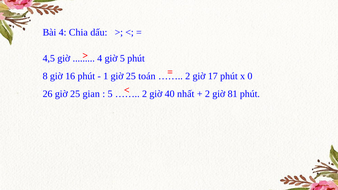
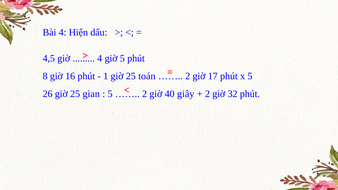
Chia: Chia -> Hiện
x 0: 0 -> 5
nhất: nhất -> giây
81: 81 -> 32
